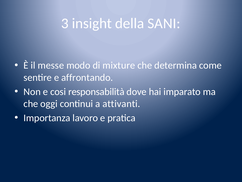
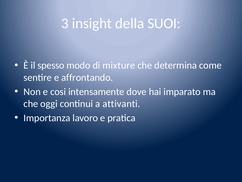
SANI: SANI -> SUOI
messe: messe -> spesso
responsabilità: responsabilità -> intensamente
